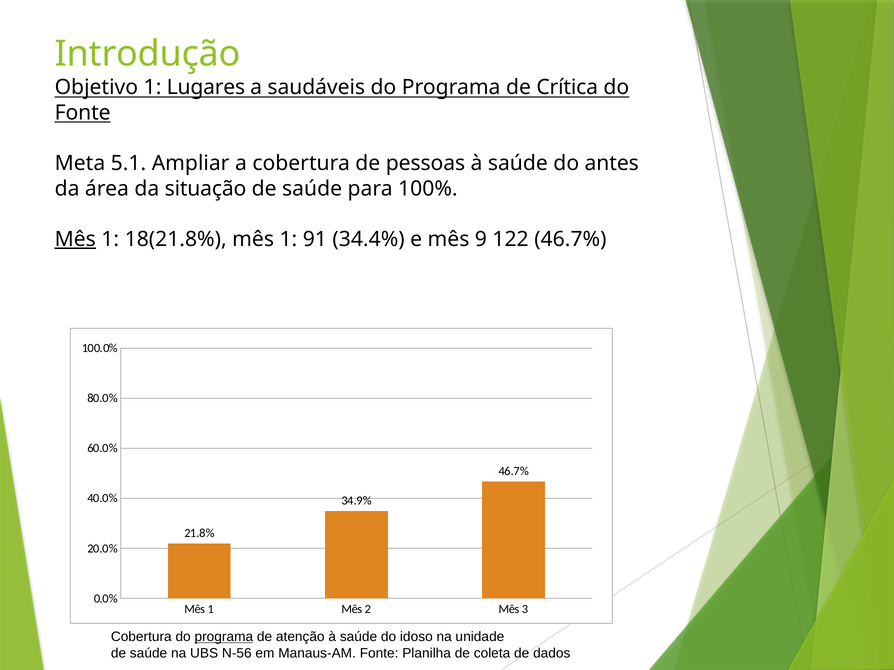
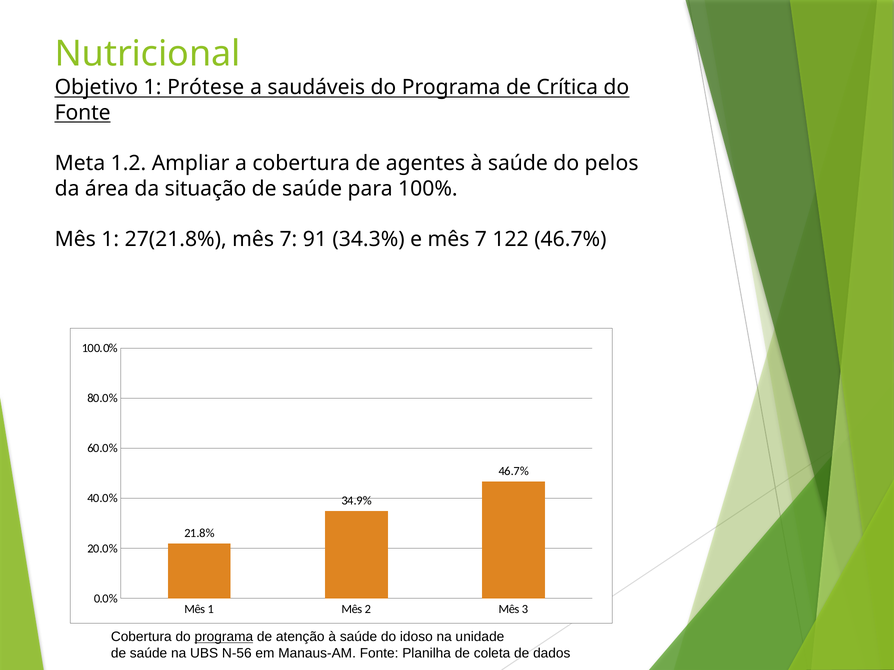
Introdução: Introdução -> Nutricional
Lugares: Lugares -> Prótese
5.1: 5.1 -> 1.2
pessoas: pessoas -> agentes
antes: antes -> pelos
Mês at (75, 239) underline: present -> none
18(21.8%: 18(21.8% -> 27(21.8%
1 at (288, 239): 1 -> 7
34.4%: 34.4% -> 34.3%
e mês 9: 9 -> 7
